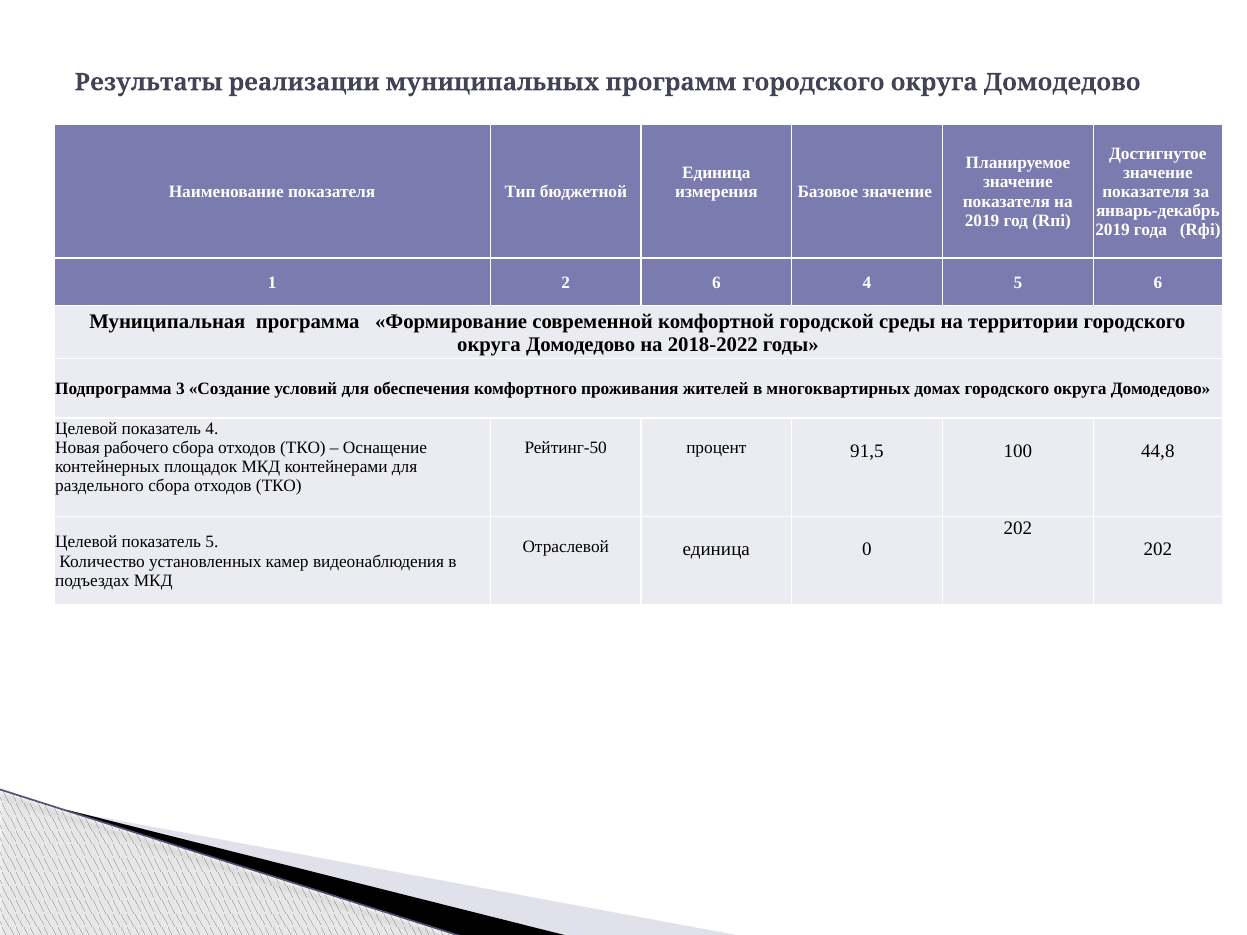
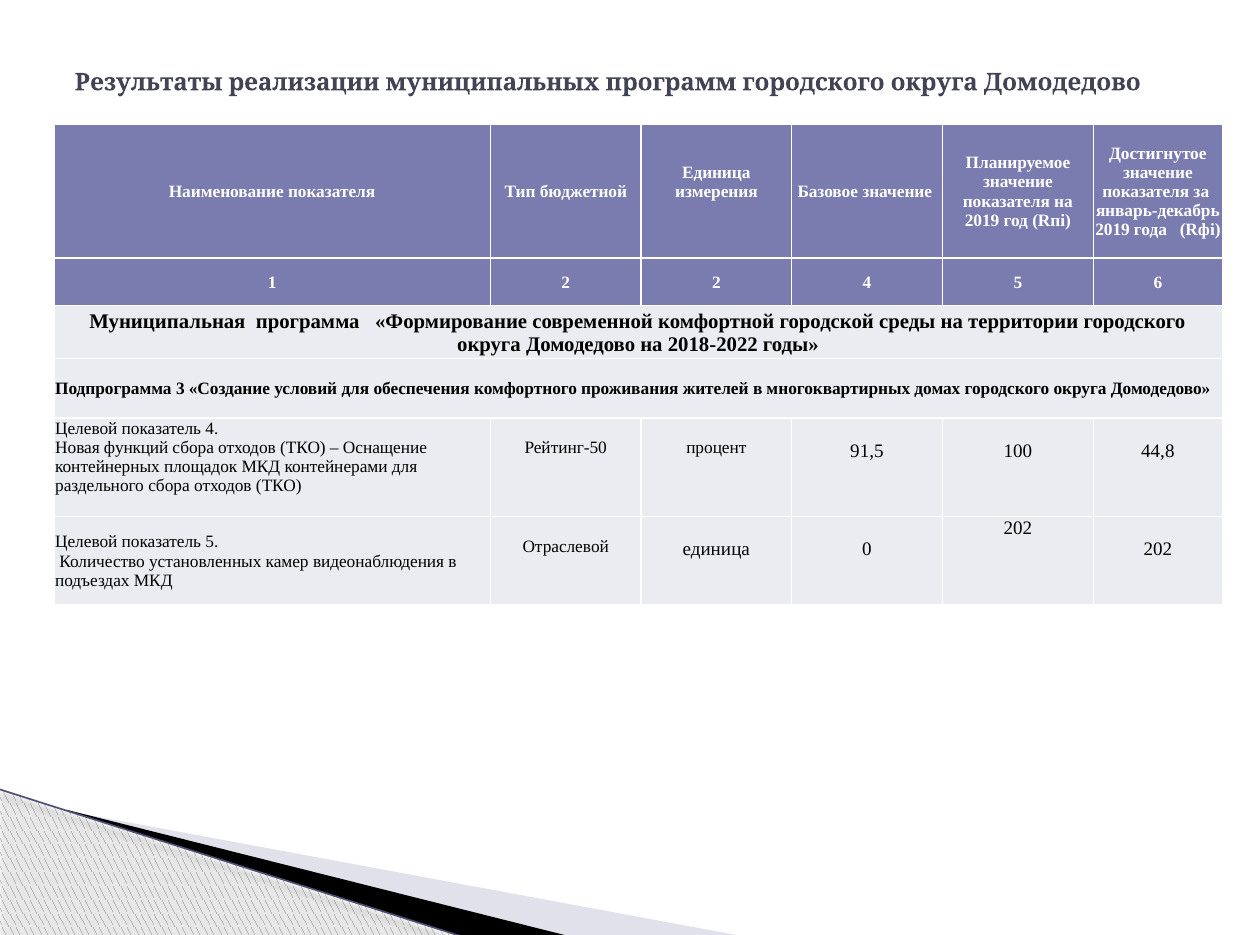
2 6: 6 -> 2
рабочего: рабочего -> функций
